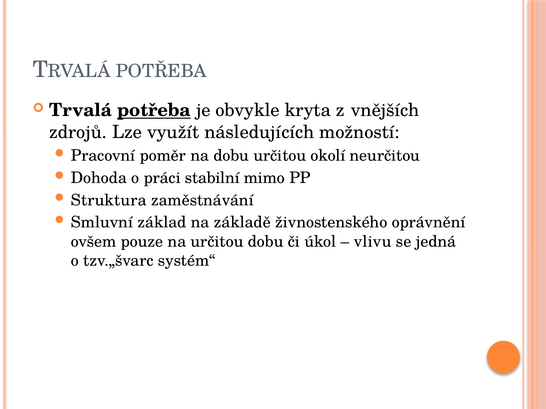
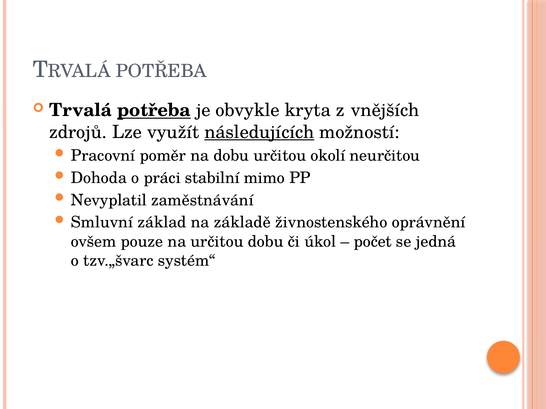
následujících underline: none -> present
Struktura: Struktura -> Nevyplatil
vlivu: vlivu -> počet
